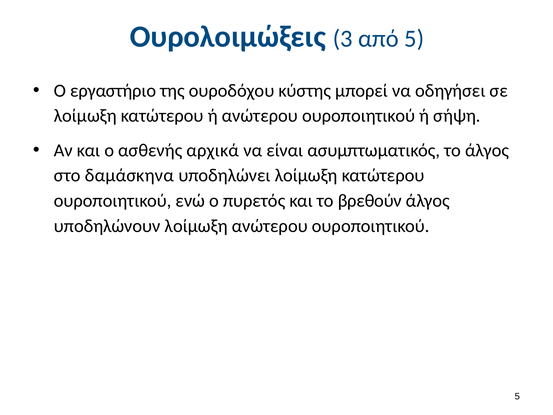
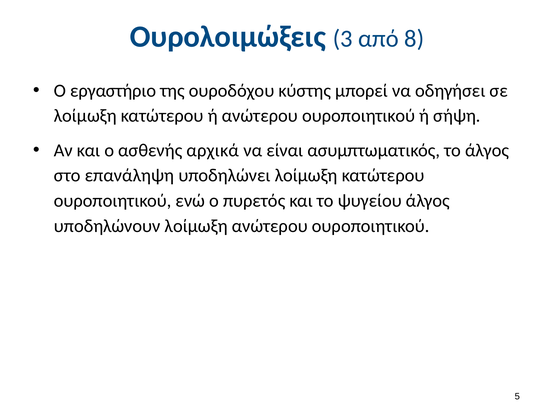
από 5: 5 -> 8
δαμάσκηνα: δαμάσκηνα -> επανάληψη
βρεθούν: βρεθούν -> ψυγείου
